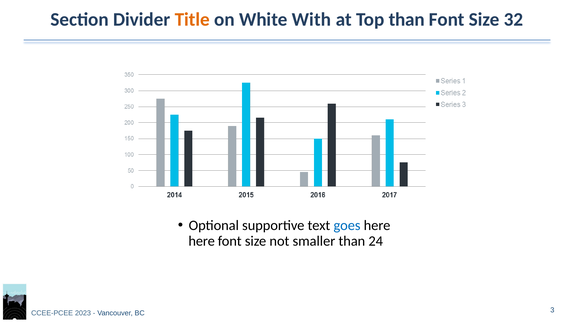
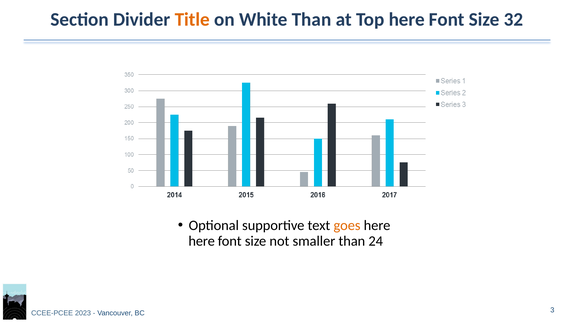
White With: With -> Than
Top than: than -> here
goes colour: blue -> orange
